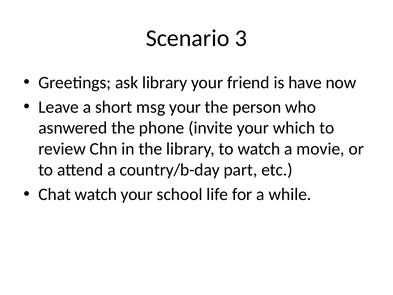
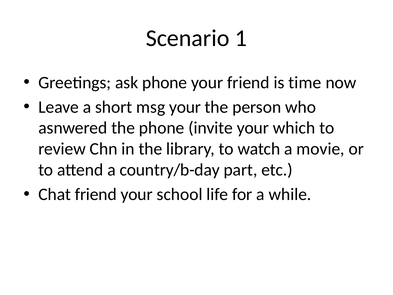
3: 3 -> 1
ask library: library -> phone
have: have -> time
Chat watch: watch -> friend
